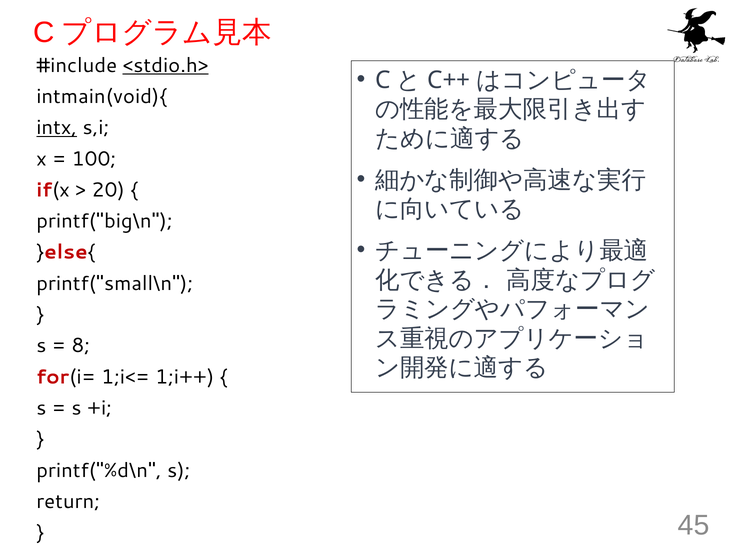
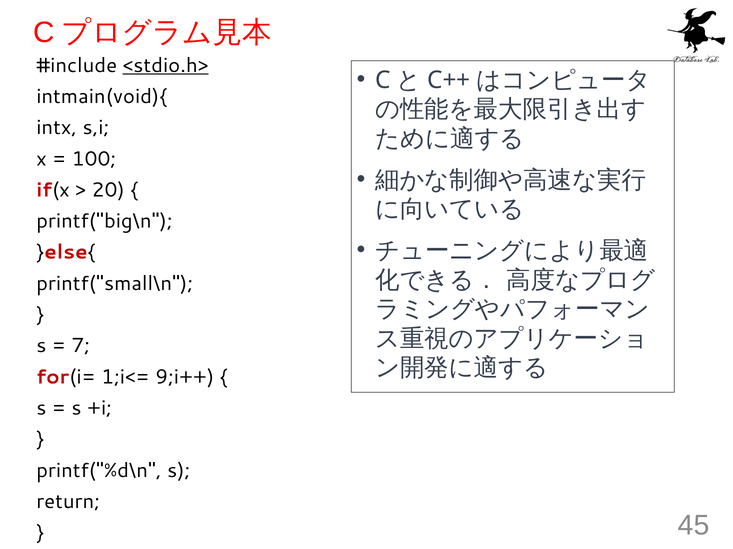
intx underline: present -> none
8: 8 -> 7
1;i++: 1;i++ -> 9;i++
